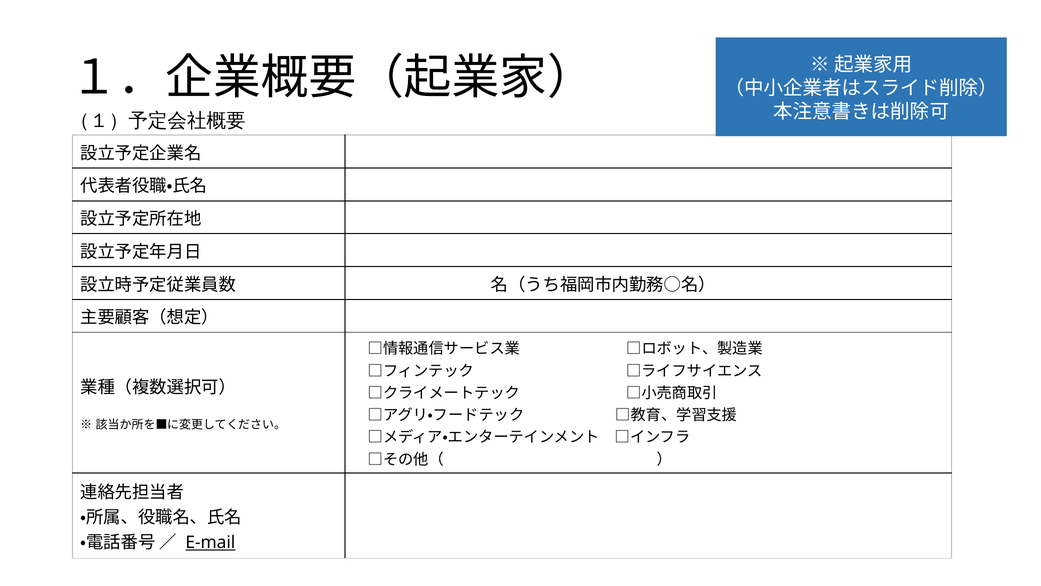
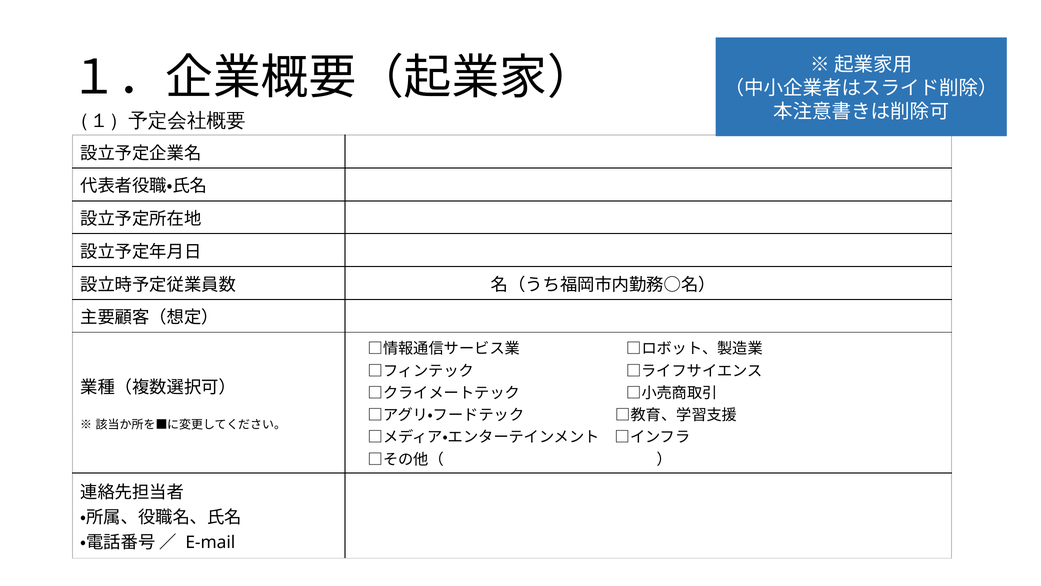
E-mail underline: present -> none
